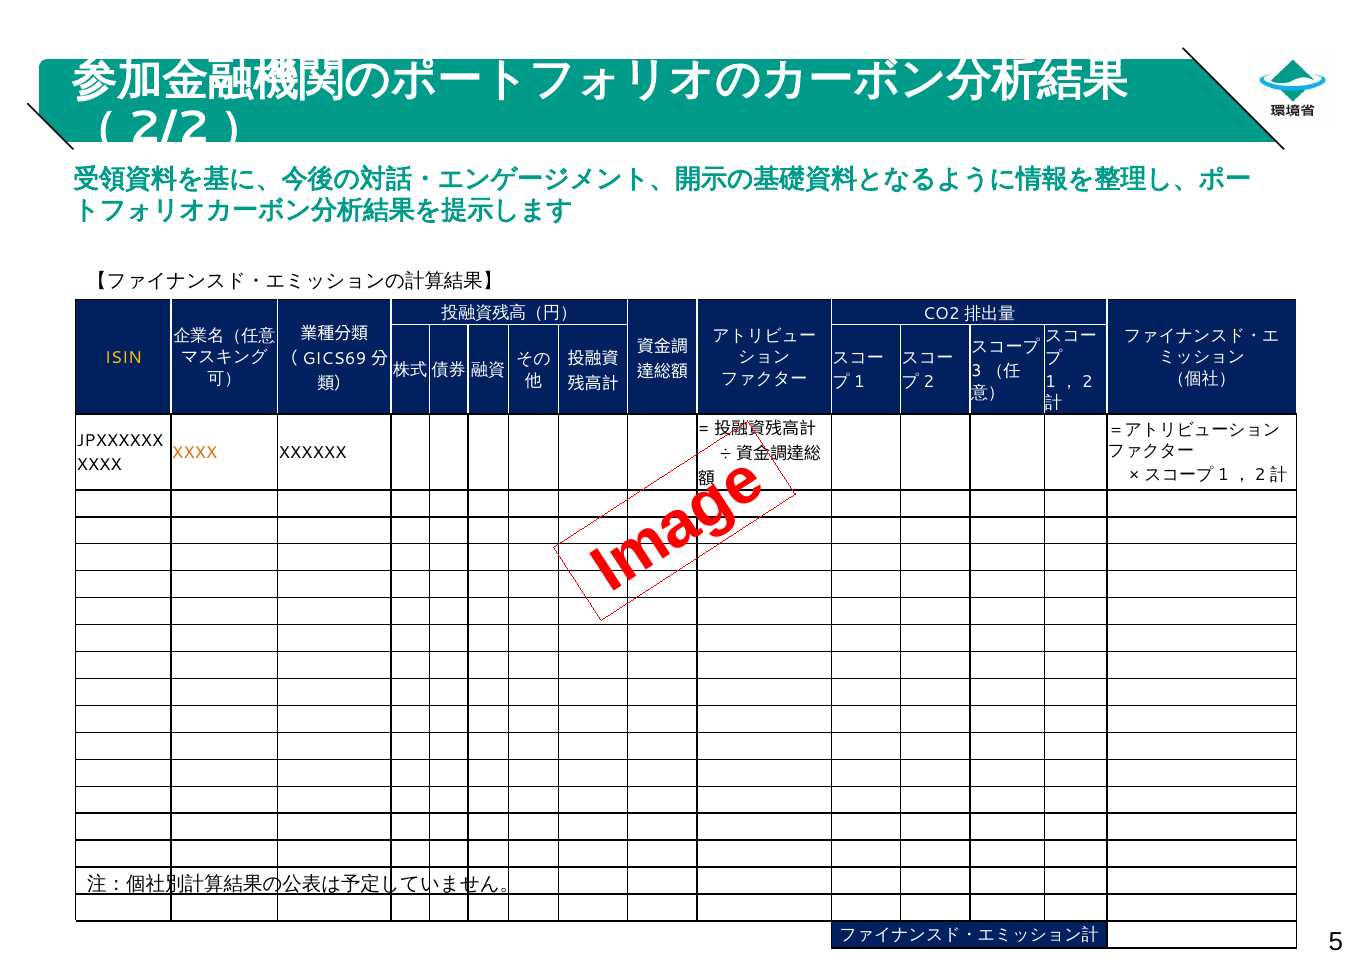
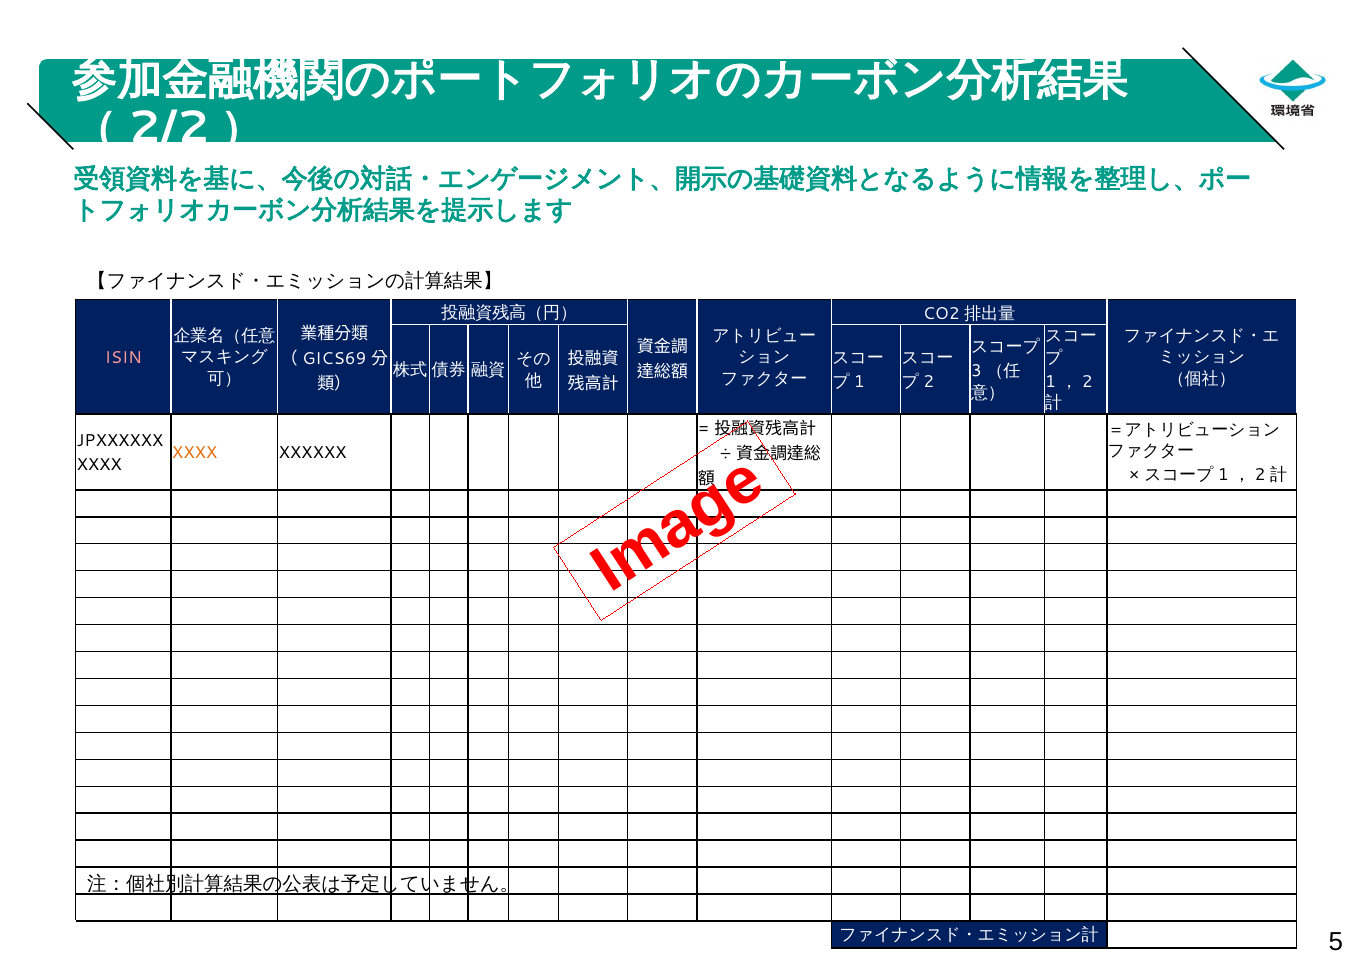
ISIN colour: yellow -> pink
